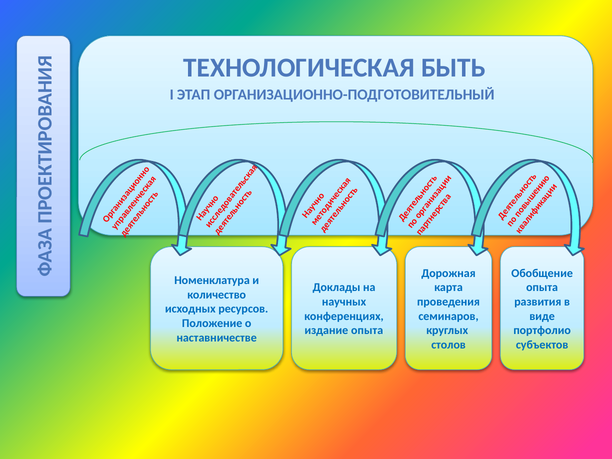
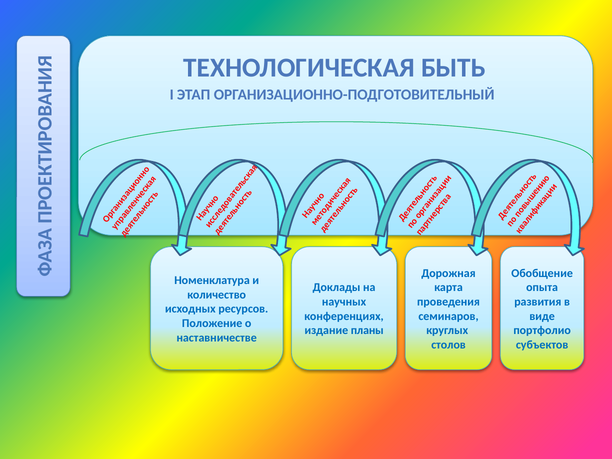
издание опыта: опыта -> планы
